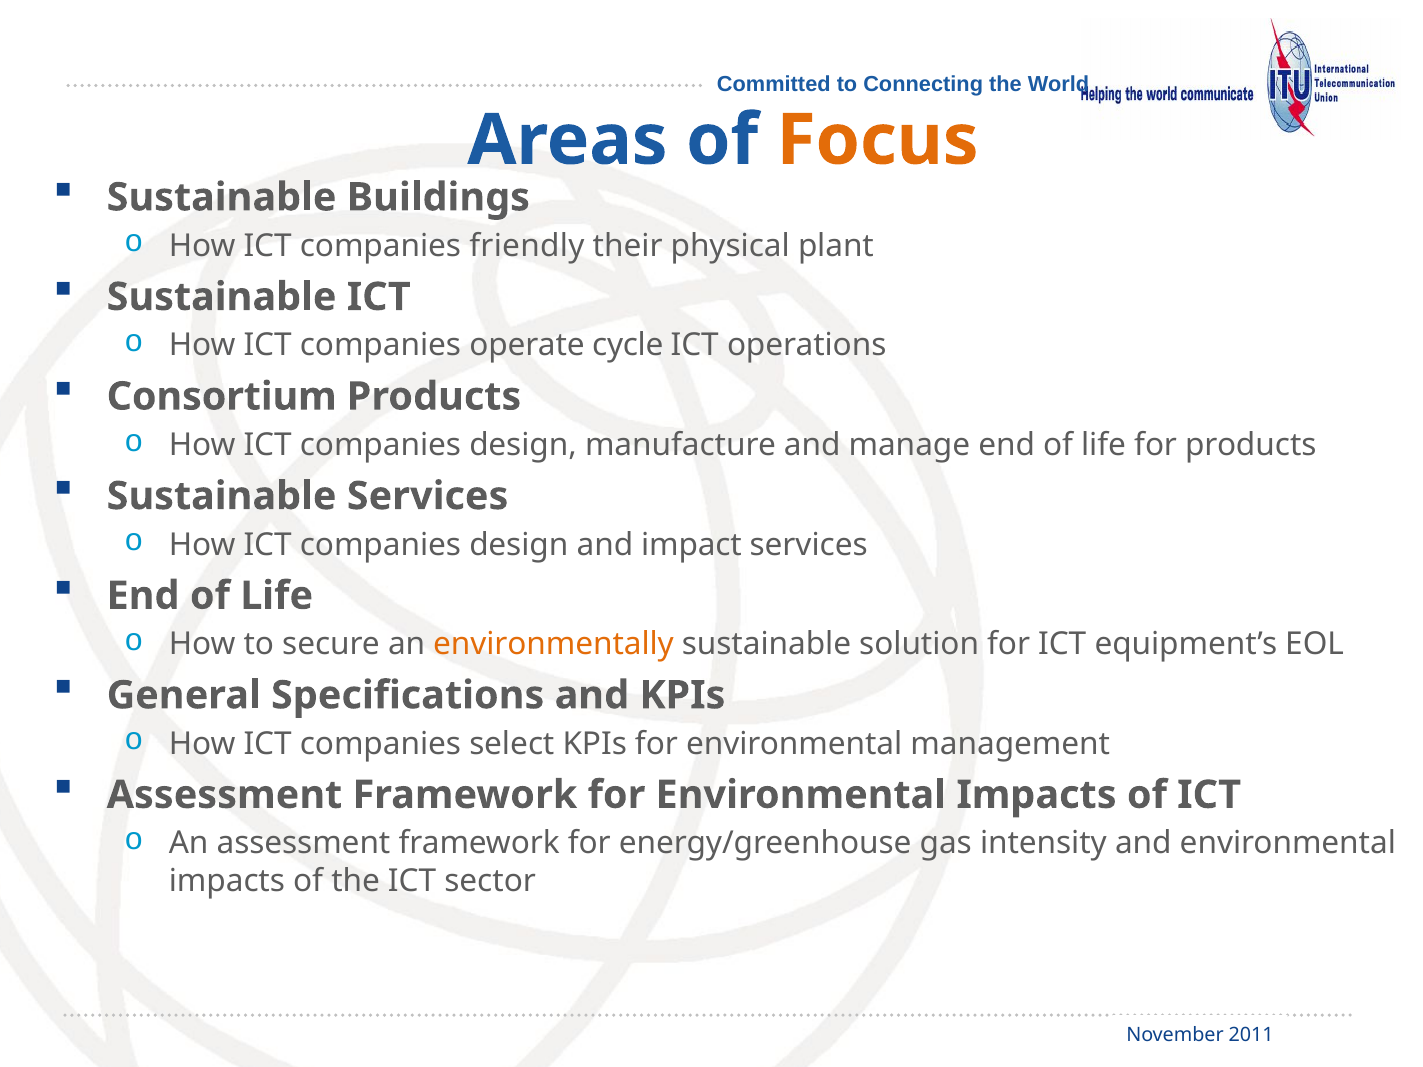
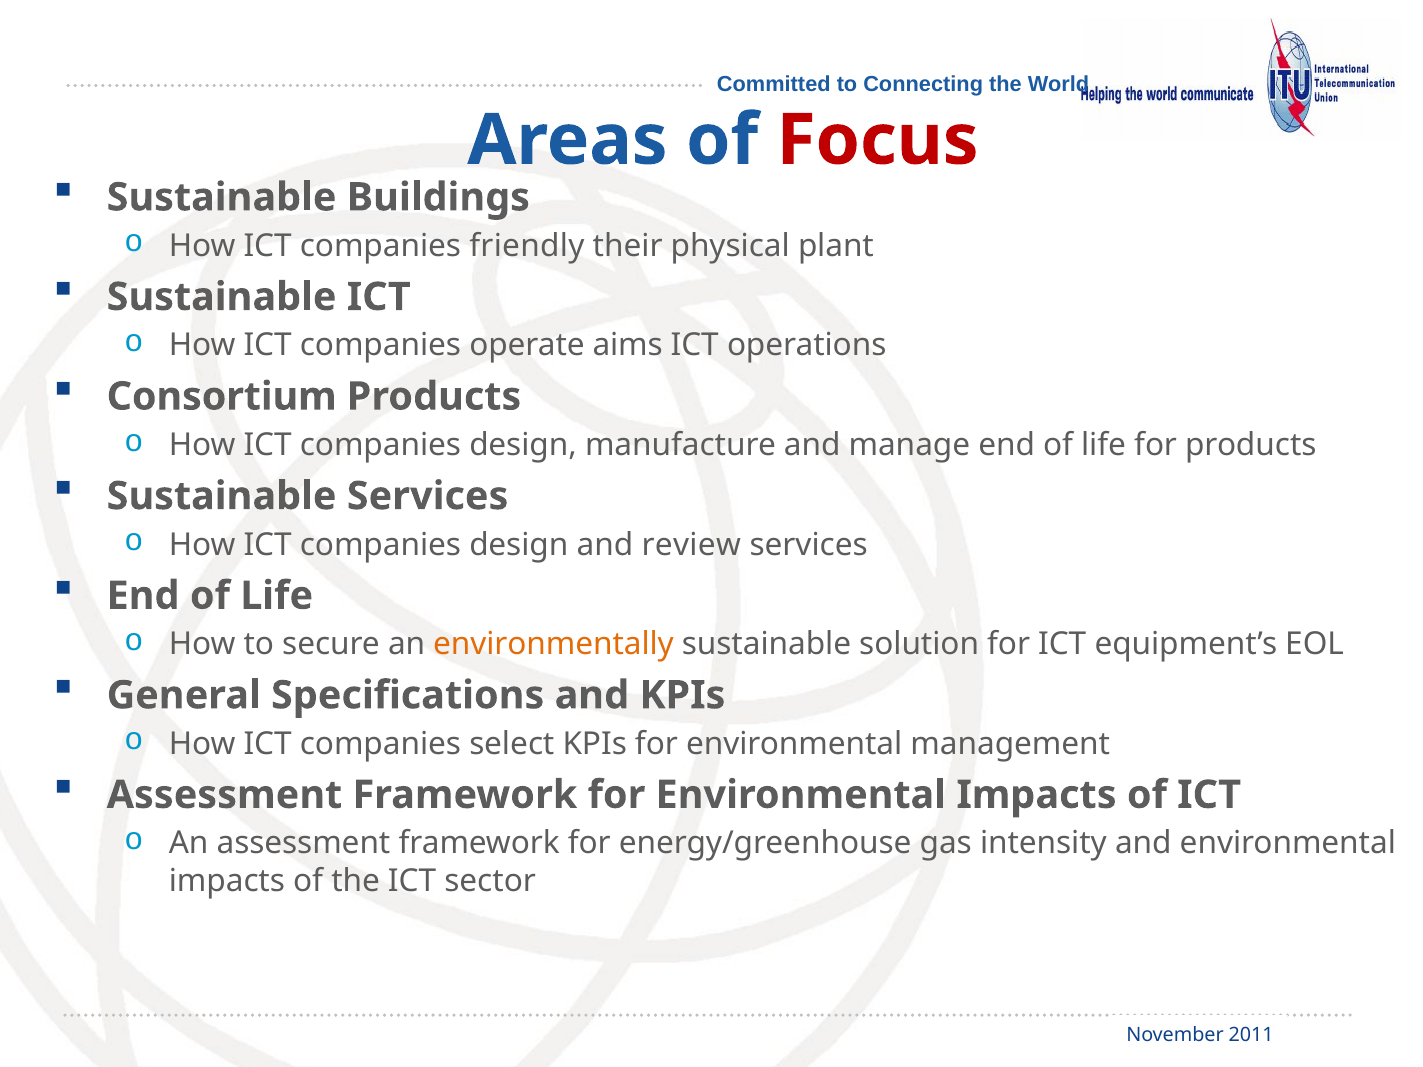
Focus colour: orange -> red
cycle: cycle -> aims
impact: impact -> review
